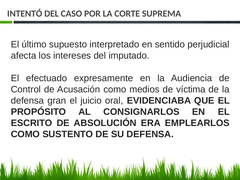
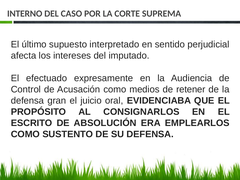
INTENTÓ: INTENTÓ -> INTERNO
víctima: víctima -> retener
